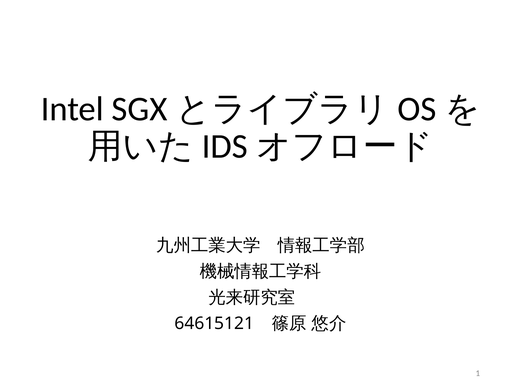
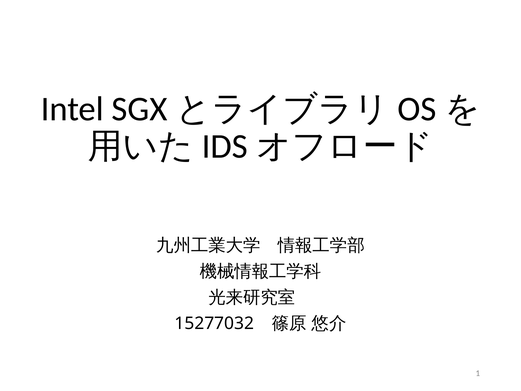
64615121: 64615121 -> 15277032
